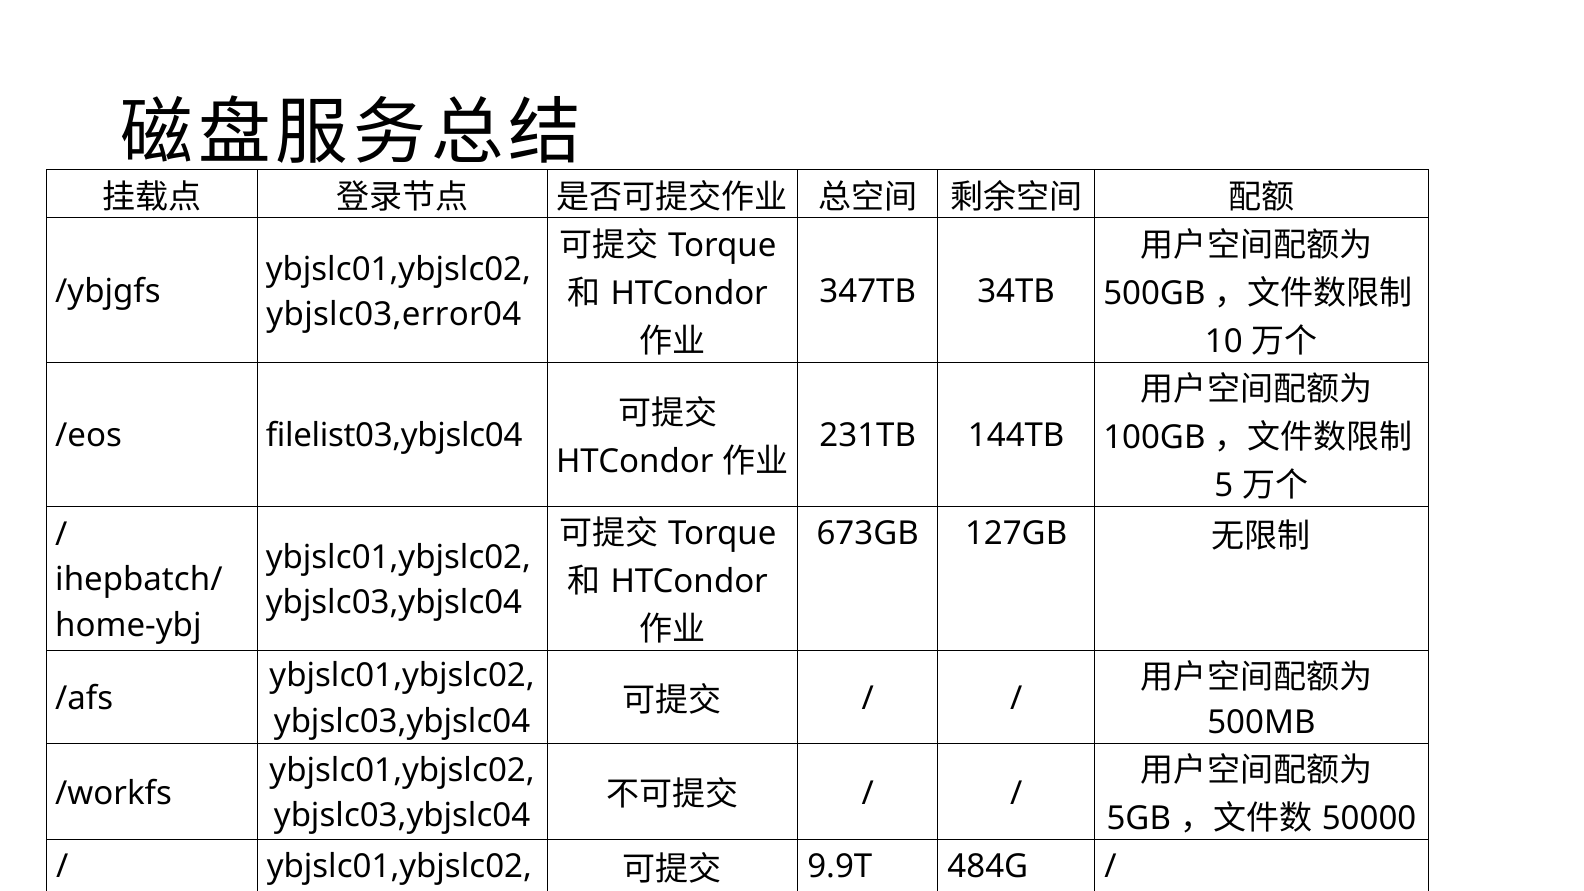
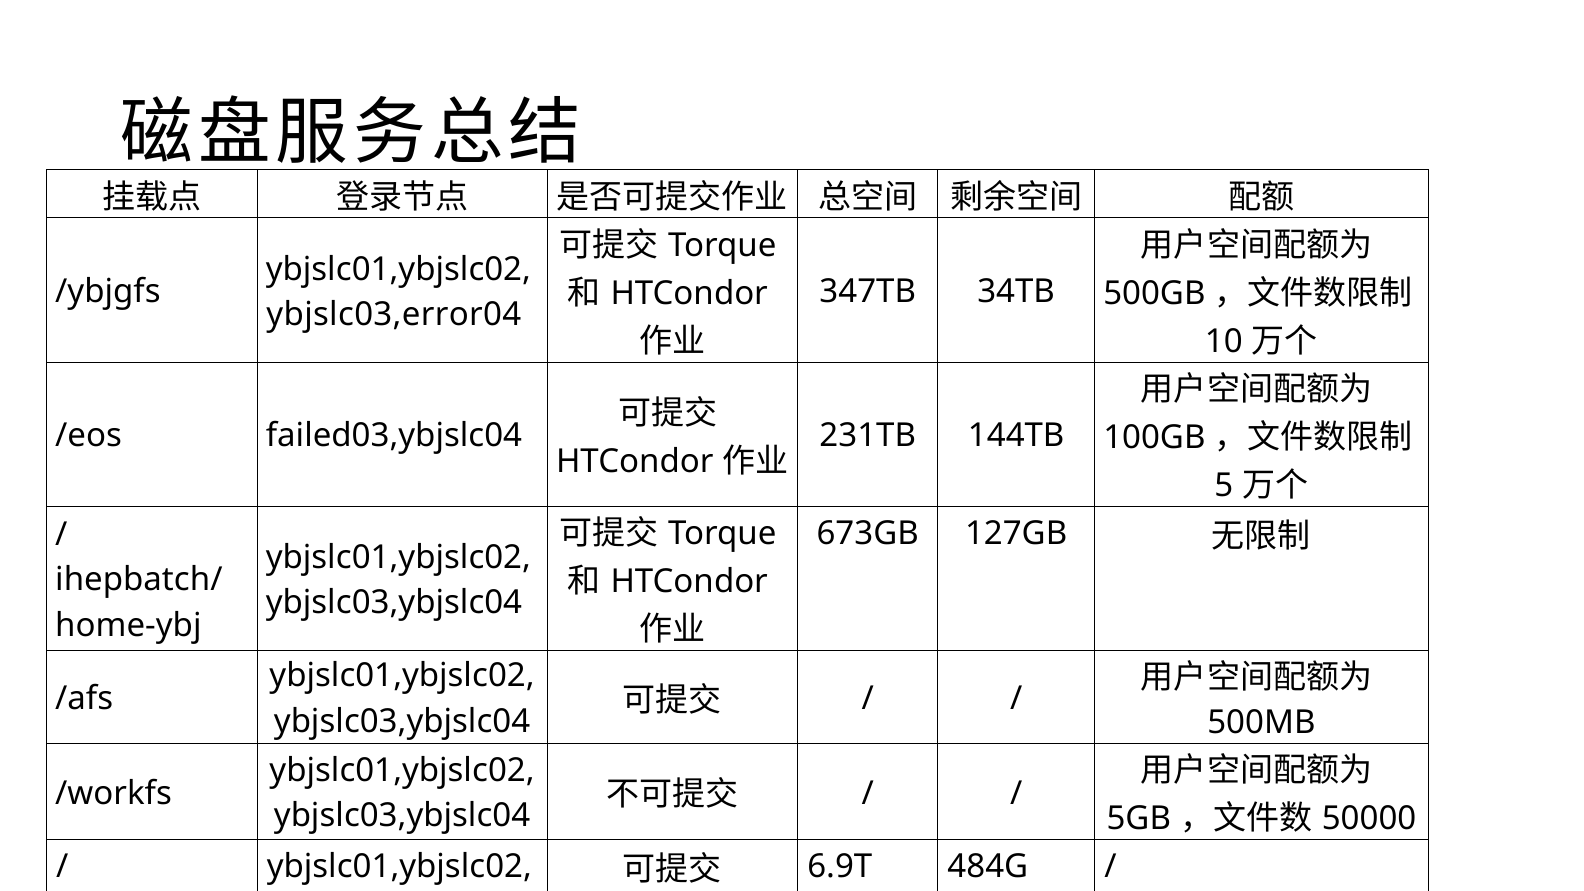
filelist03,ybjslc04: filelist03,ybjslc04 -> failed03,ybjslc04
9.9T: 9.9T -> 6.9T
